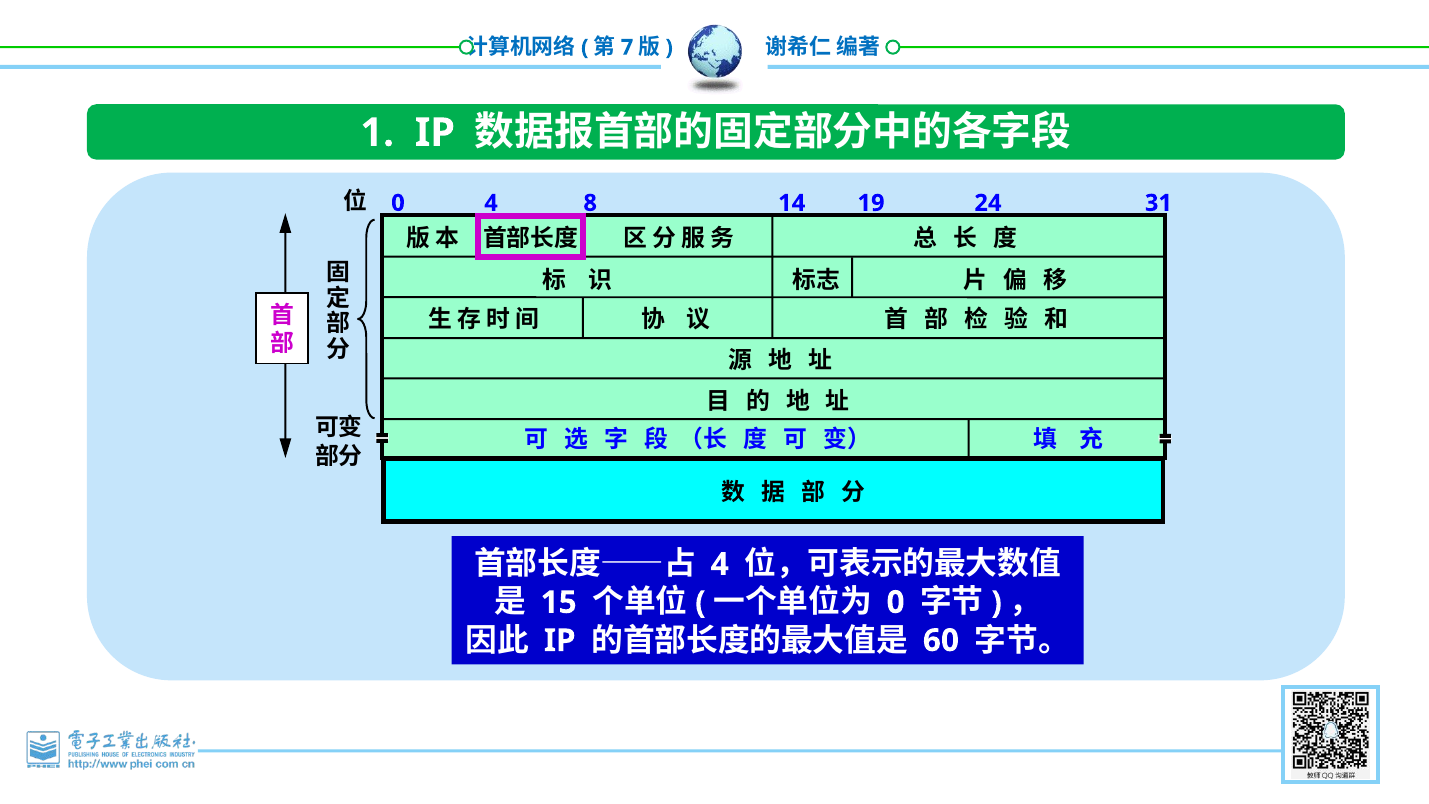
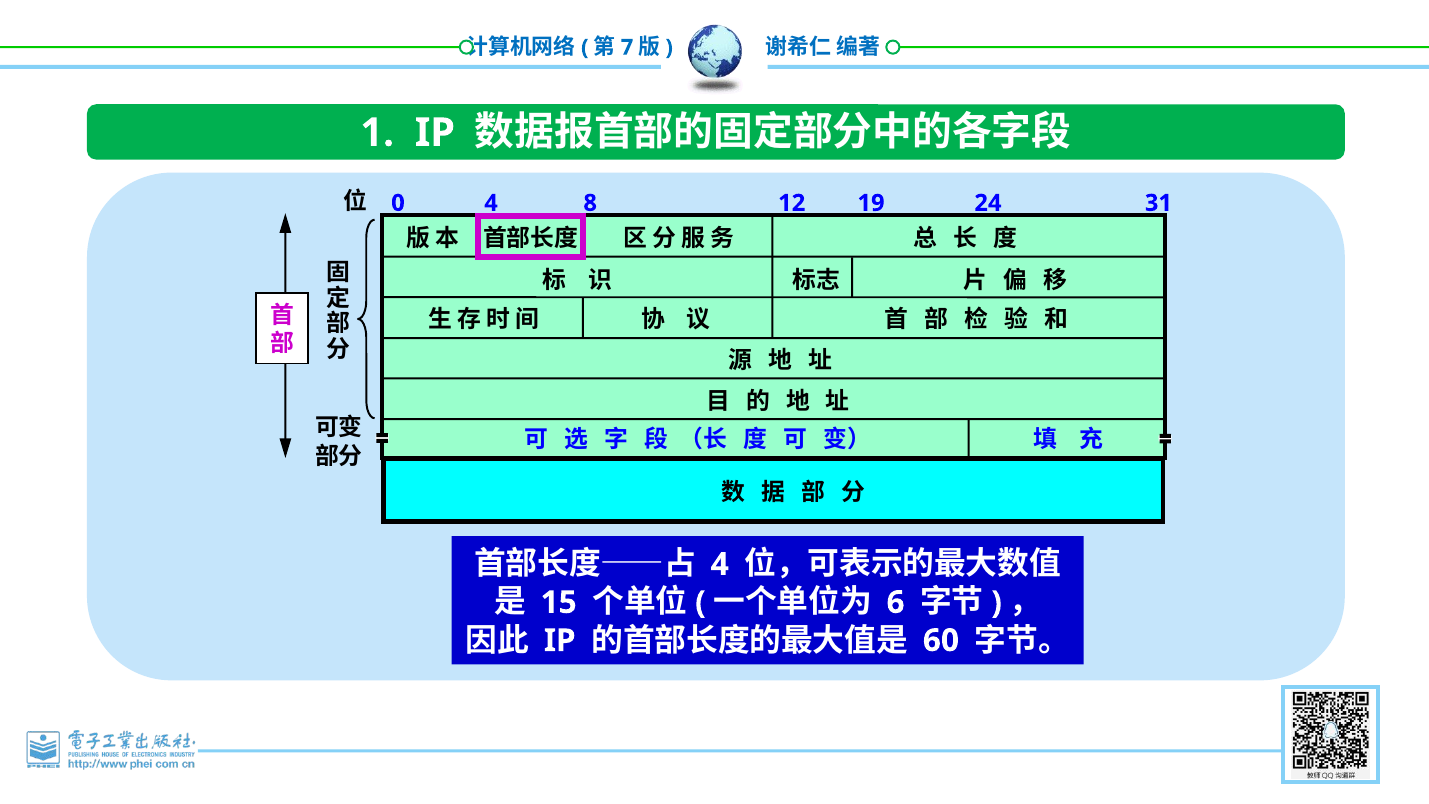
14: 14 -> 12
0 at (896, 602): 0 -> 6
